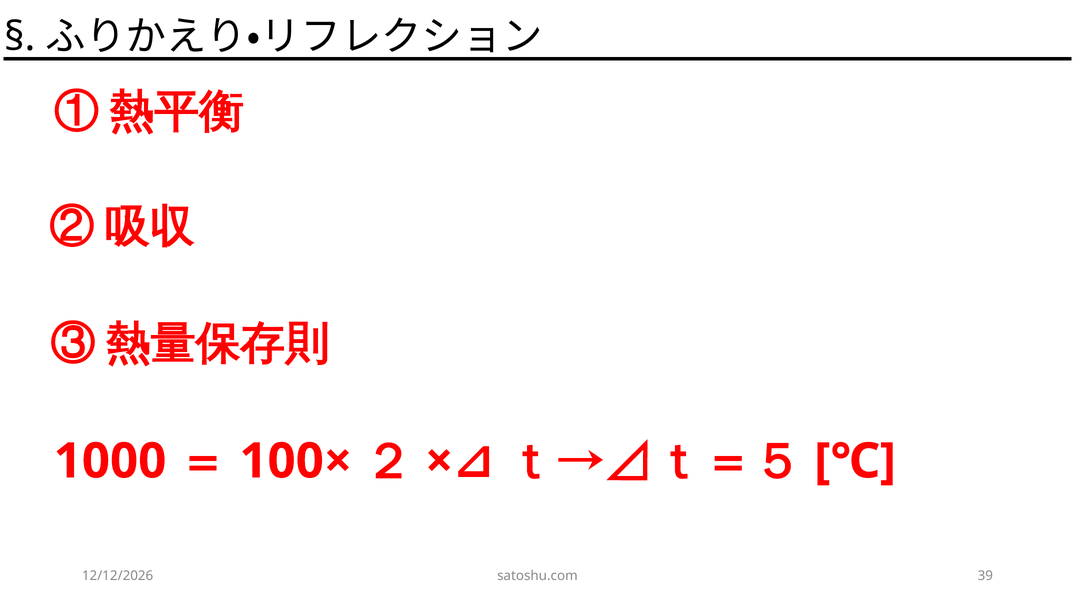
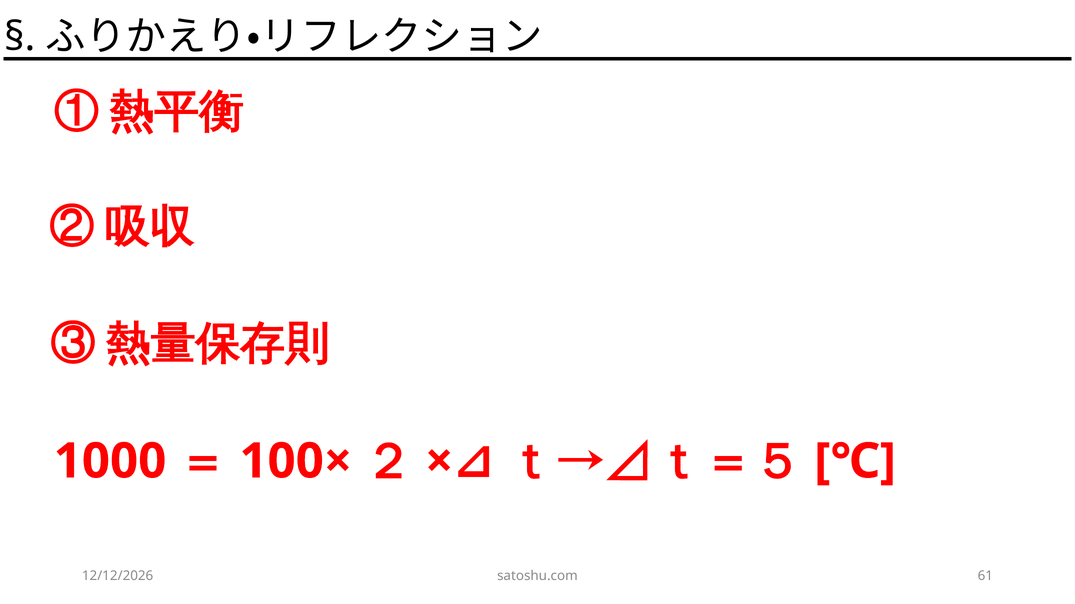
39: 39 -> 61
